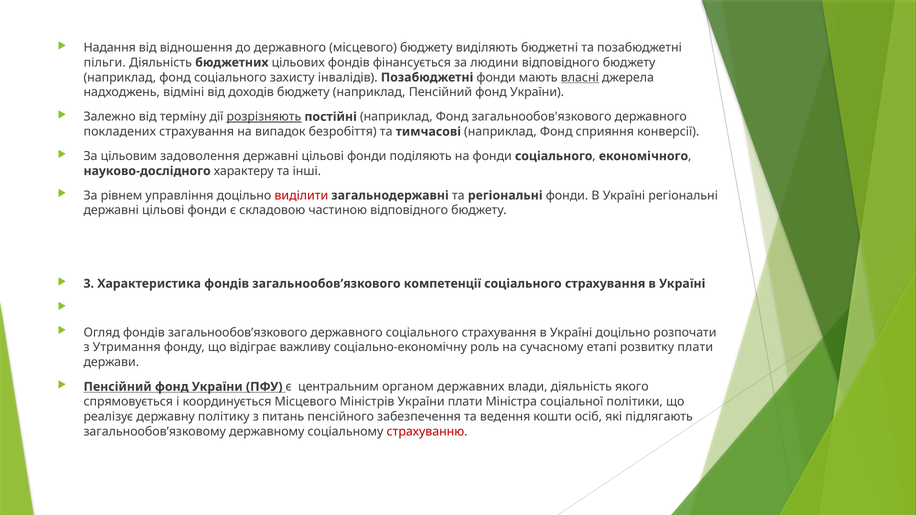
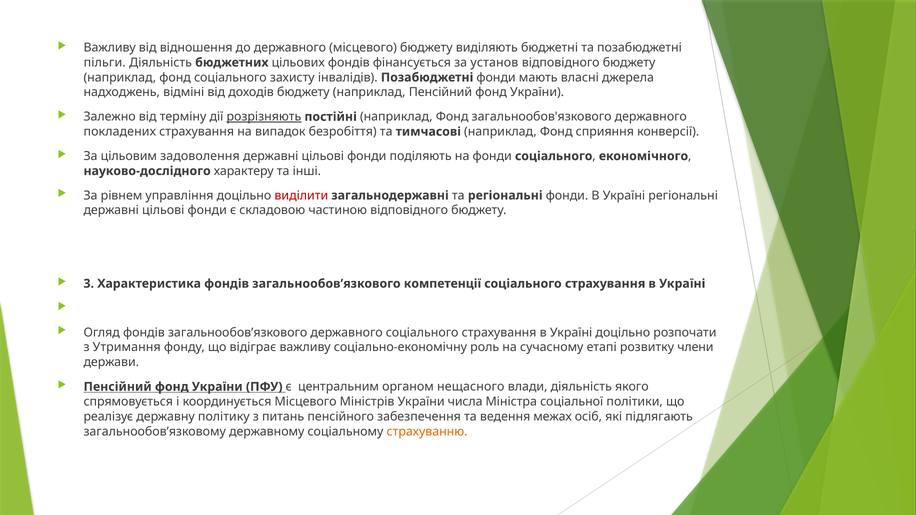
Надання at (110, 48): Надання -> Важливу
людини: людини -> установ
власні underline: present -> none
розвитку плати: плати -> члени
державних: державних -> нещасного
України плати: плати -> числа
кошти: кошти -> межах
страхуванню colour: red -> orange
